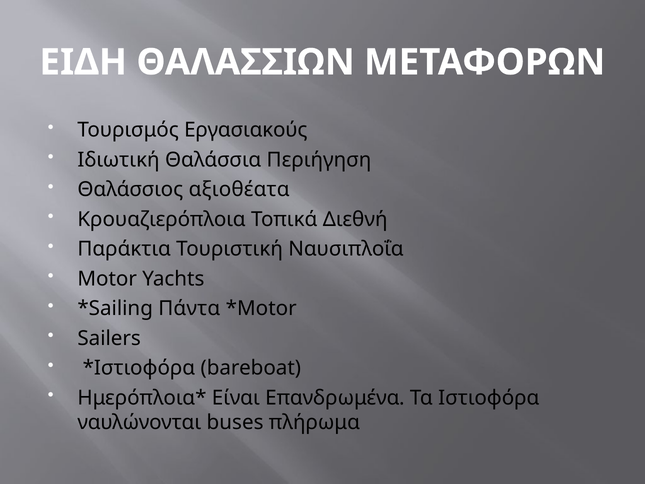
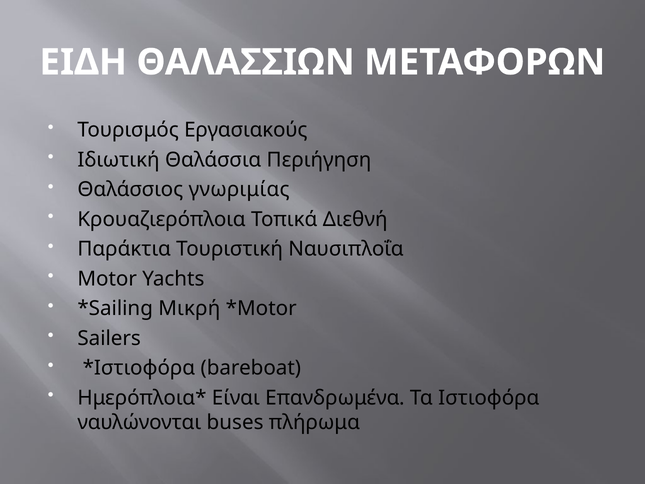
αξιοθέατα: αξιοθέατα -> γνωριμίας
Πάντα: Πάντα -> Μικρή
